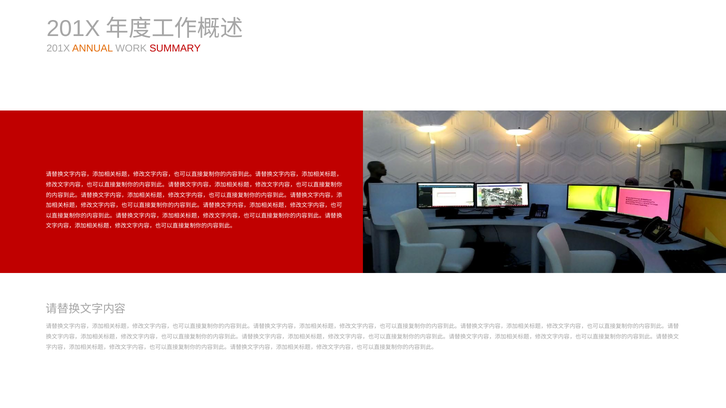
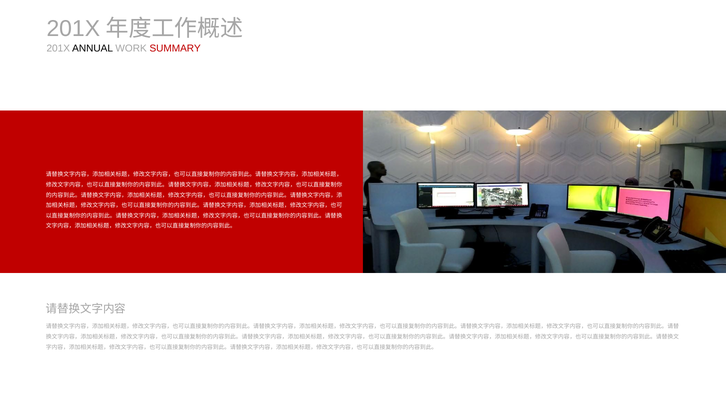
ANNUAL colour: orange -> black
